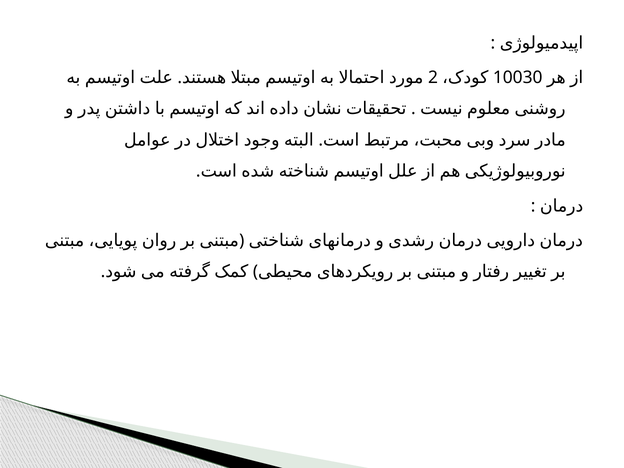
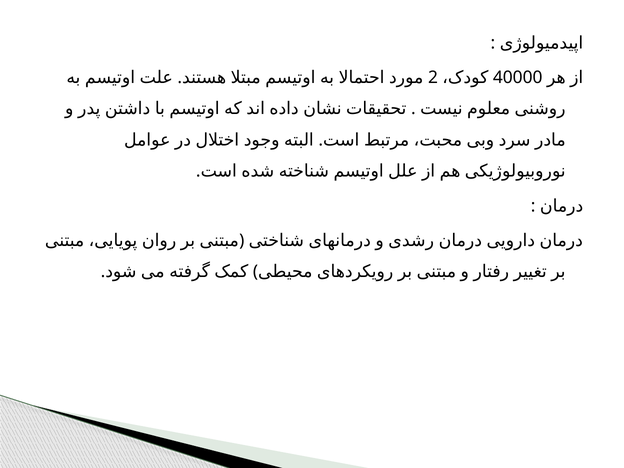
10030: 10030 -> 40000
